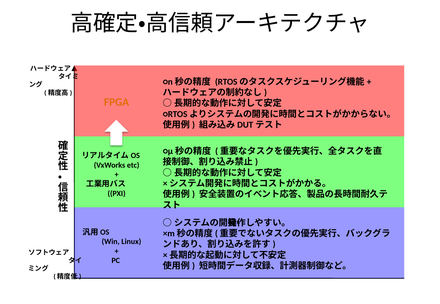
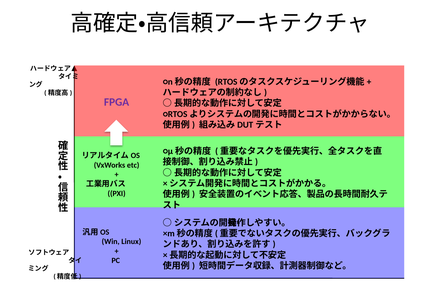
FPGA colour: orange -> purple
